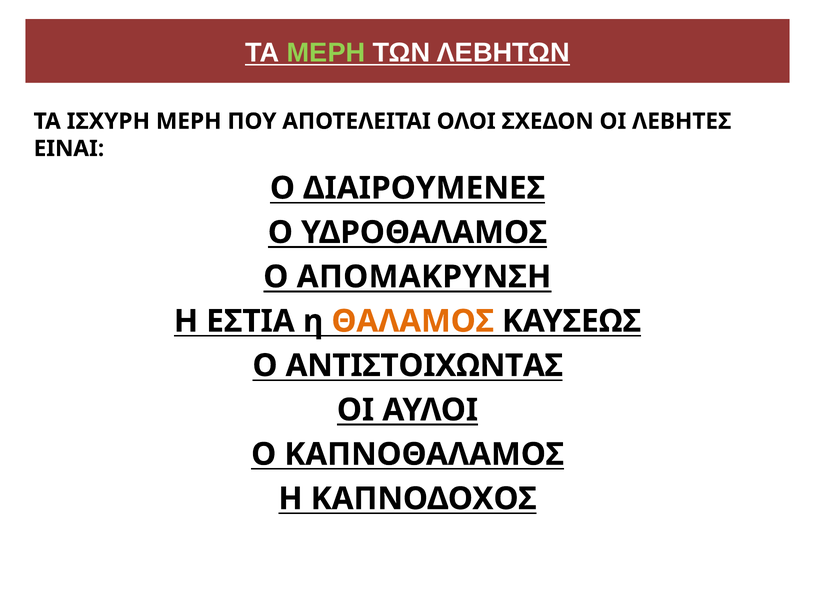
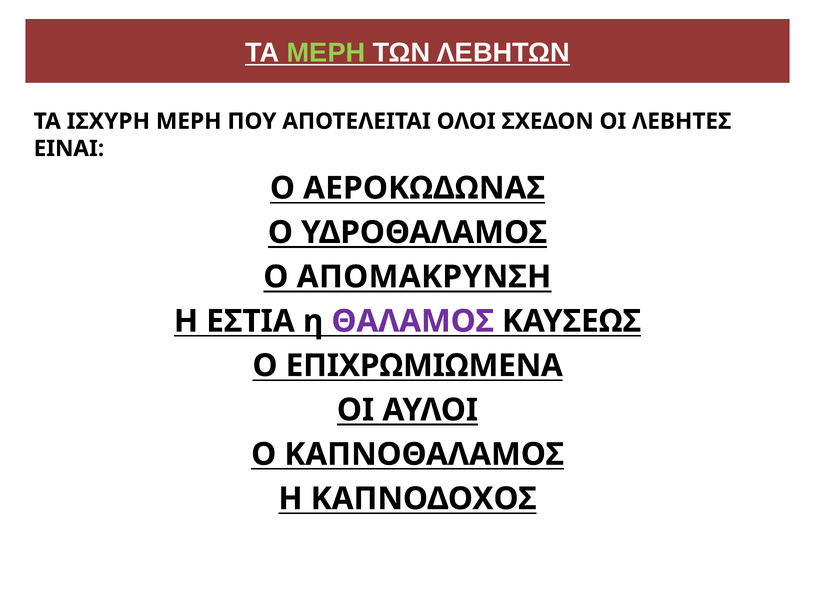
ΔΙΑΙΡΟΥΜΕΝΕΣ: ΔΙΑΙΡΟΥΜΕΝΕΣ -> ΑΕΡΟΚΩΔΩΝΑΣ
ΘΑΛΑΜΟΣ colour: orange -> purple
ΑΝΤΙΣΤΟΙΧΩΝΤΑΣ: ΑΝΤΙΣΤΟΙΧΩΝΤΑΣ -> ΕΠΙΧΡΩΜΙΩΜΕΝΑ
